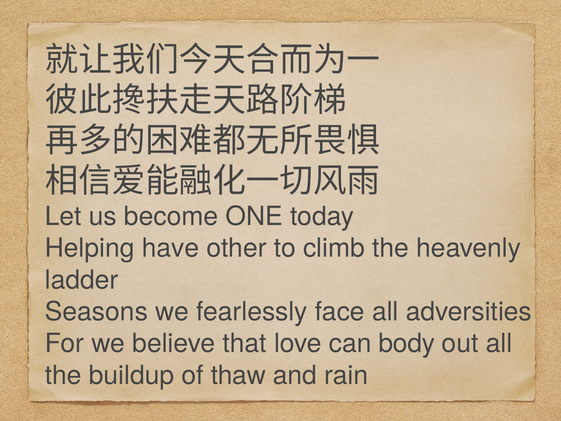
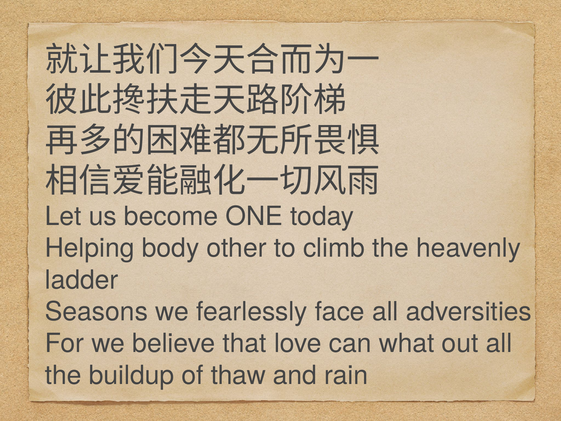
have: have -> body
body: body -> what
